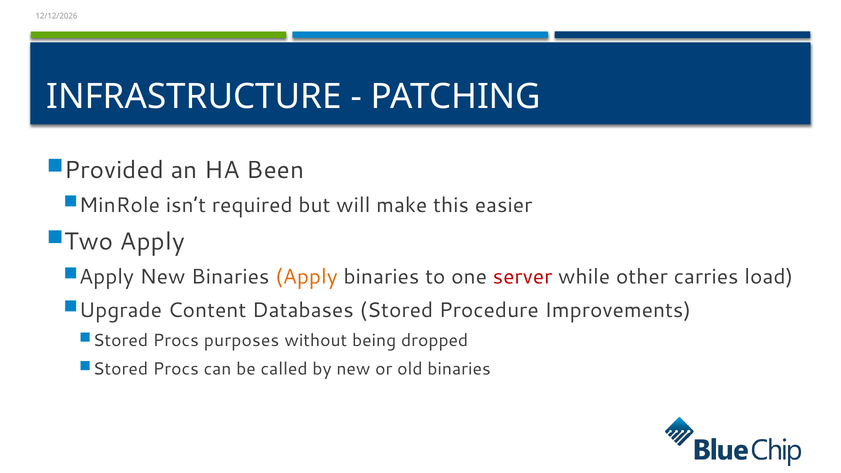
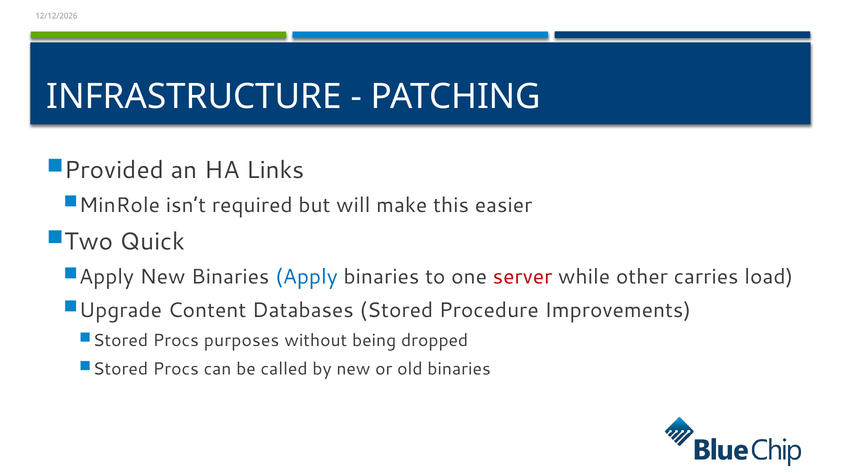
Been: Been -> Links
Two Apply: Apply -> Quick
Apply at (306, 277) colour: orange -> blue
